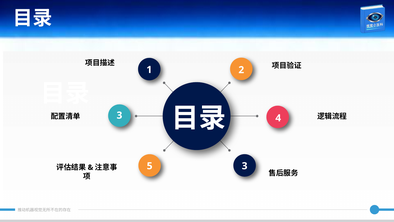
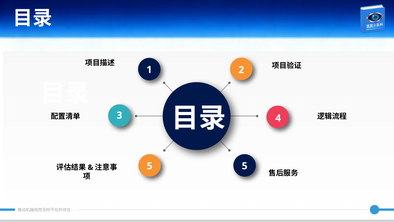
5 3: 3 -> 5
